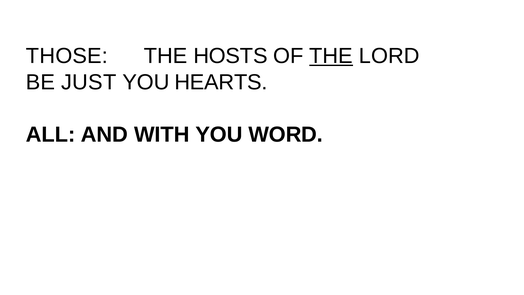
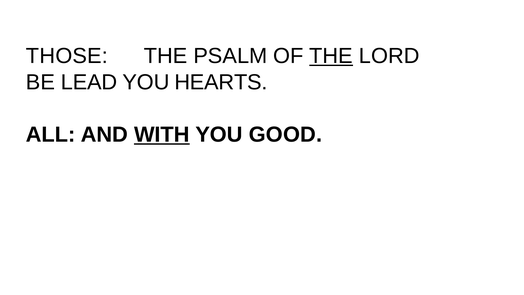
HOSTS: HOSTS -> PSALM
JUST: JUST -> LEAD
WITH underline: none -> present
WORD: WORD -> GOOD
